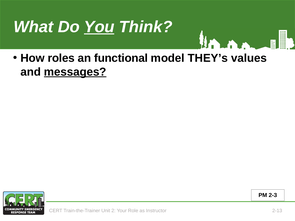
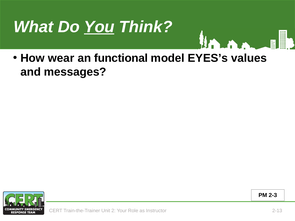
roles: roles -> wear
THEY’s: THEY’s -> EYES’s
messages underline: present -> none
